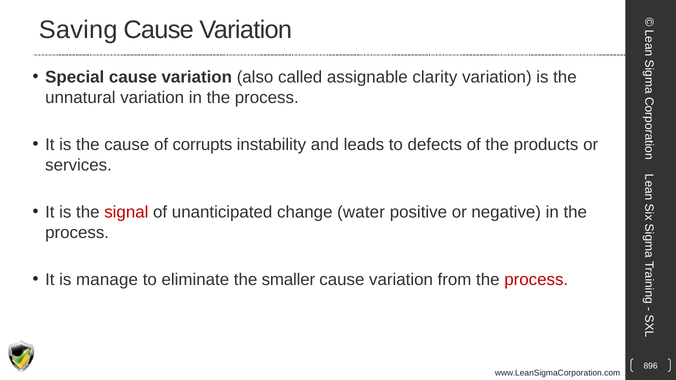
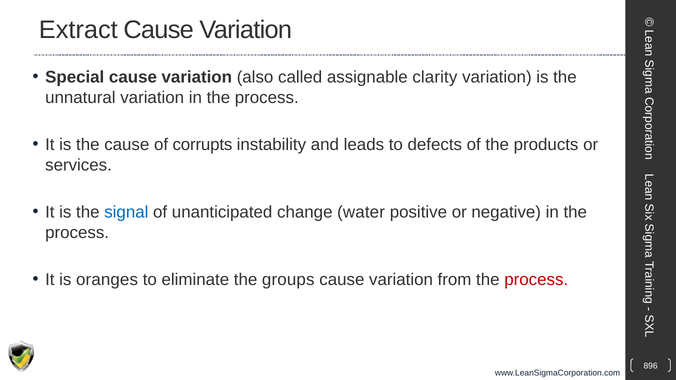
Saving: Saving -> Extract
signal colour: red -> blue
manage: manage -> oranges
smaller: smaller -> groups
